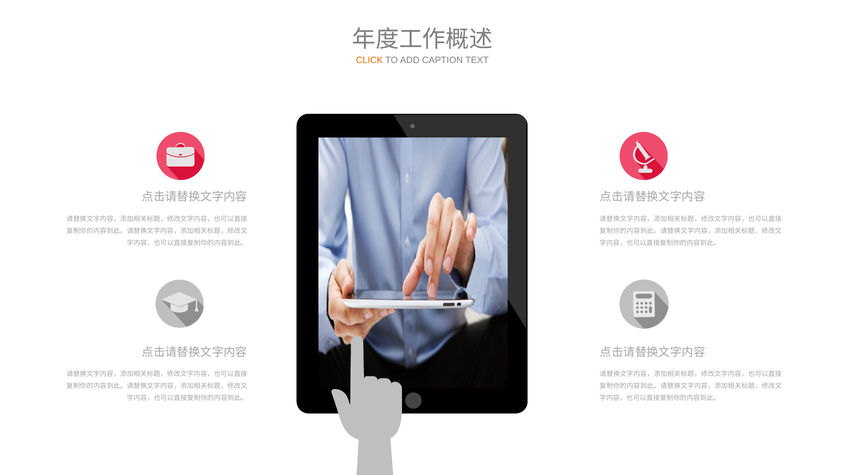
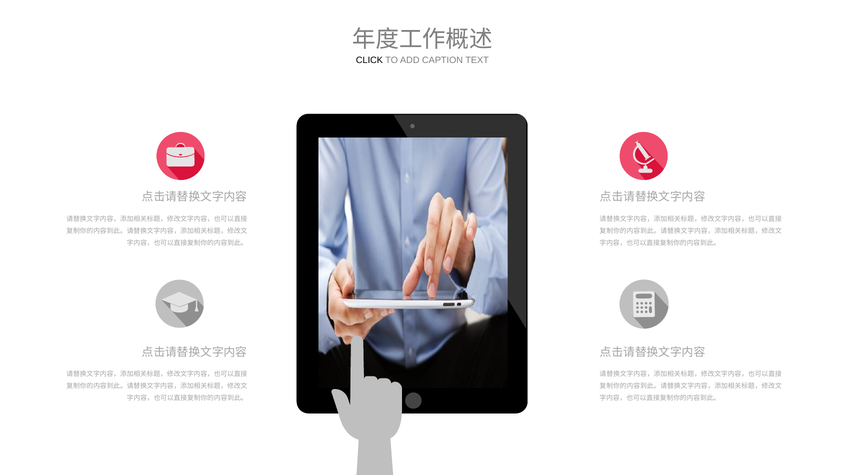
CLICK colour: orange -> black
